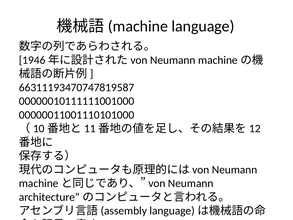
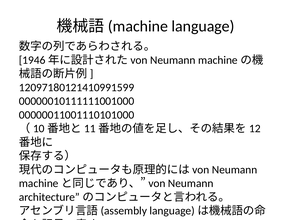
66311193470747819587: 66311193470747819587 -> 12097180121410991599
